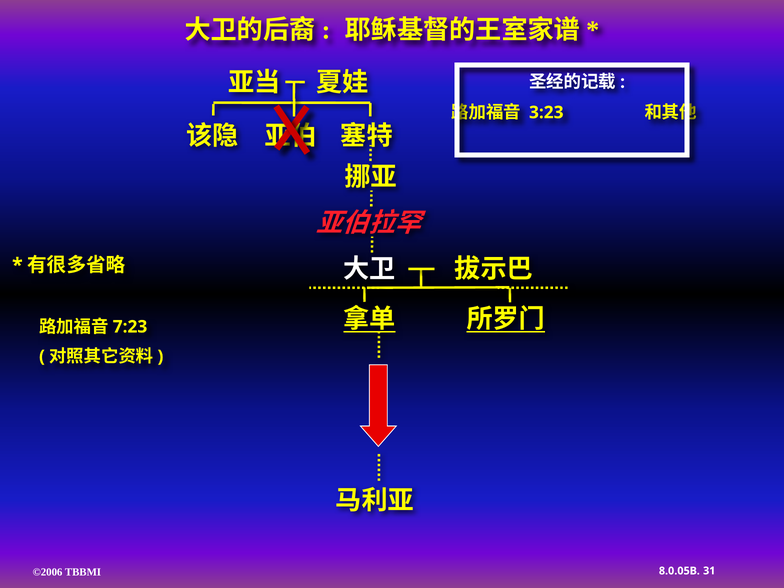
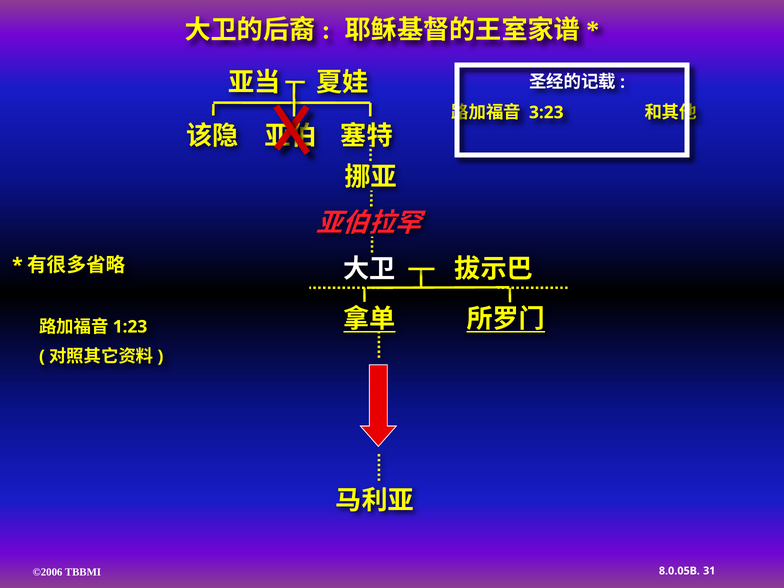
7:23: 7:23 -> 1:23
